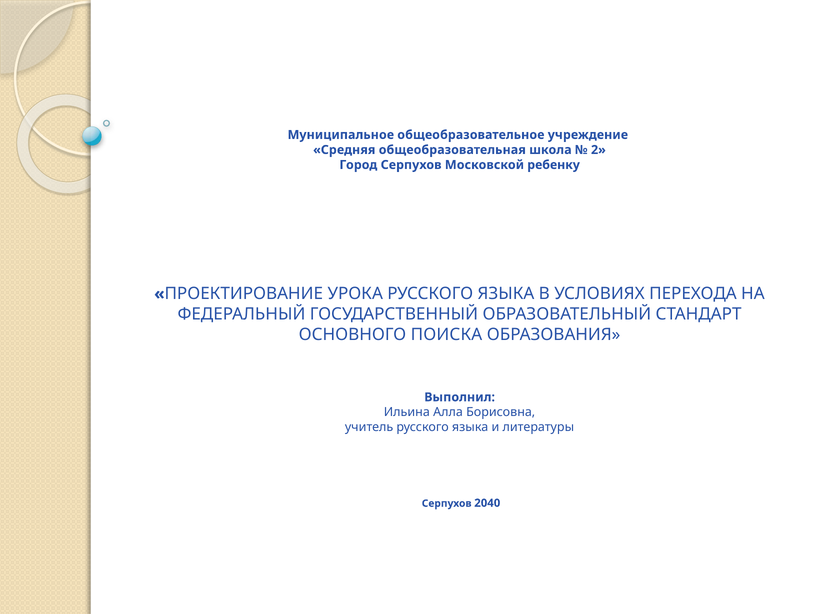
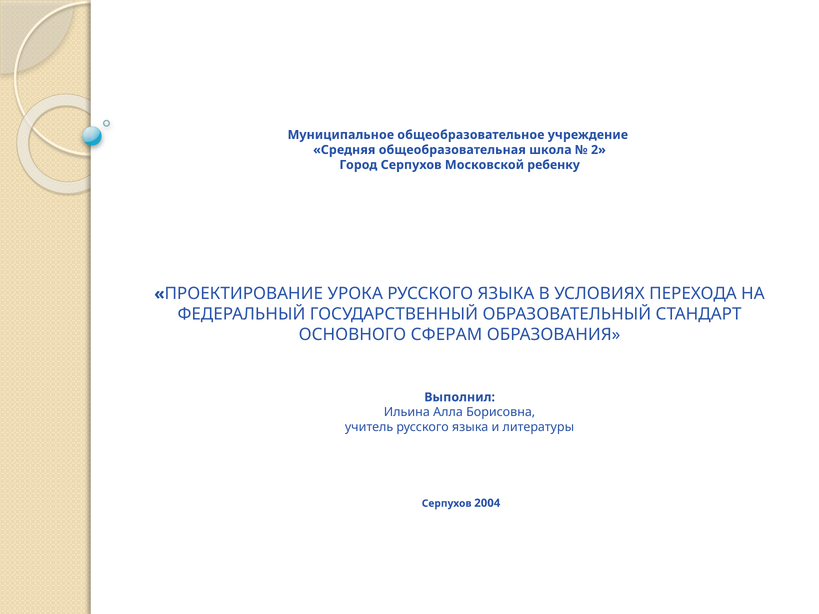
ПОИСКА: ПОИСКА -> СФЕРАМ
2040: 2040 -> 2004
